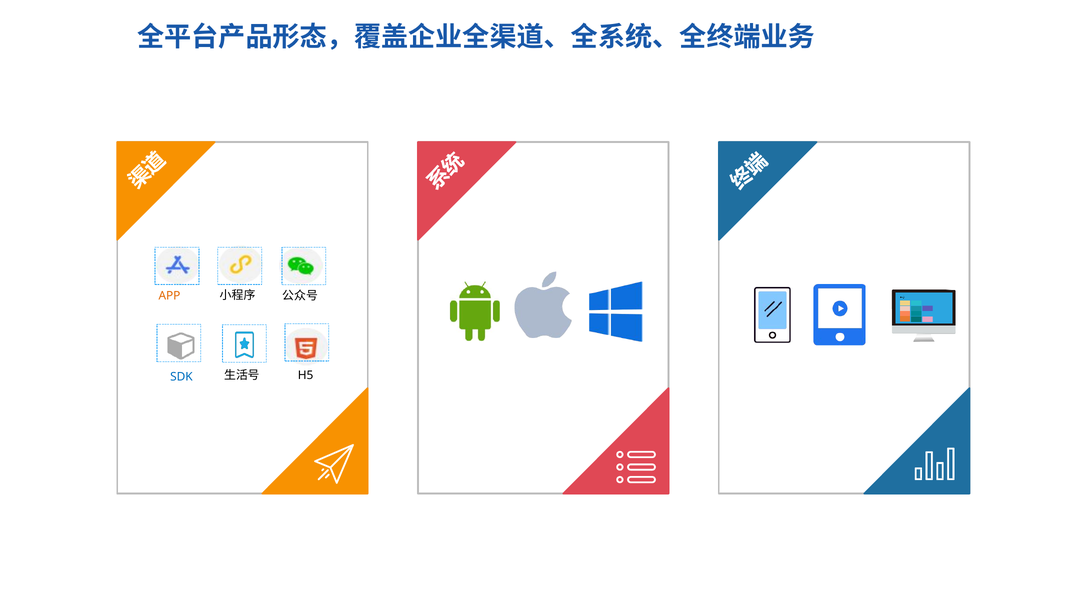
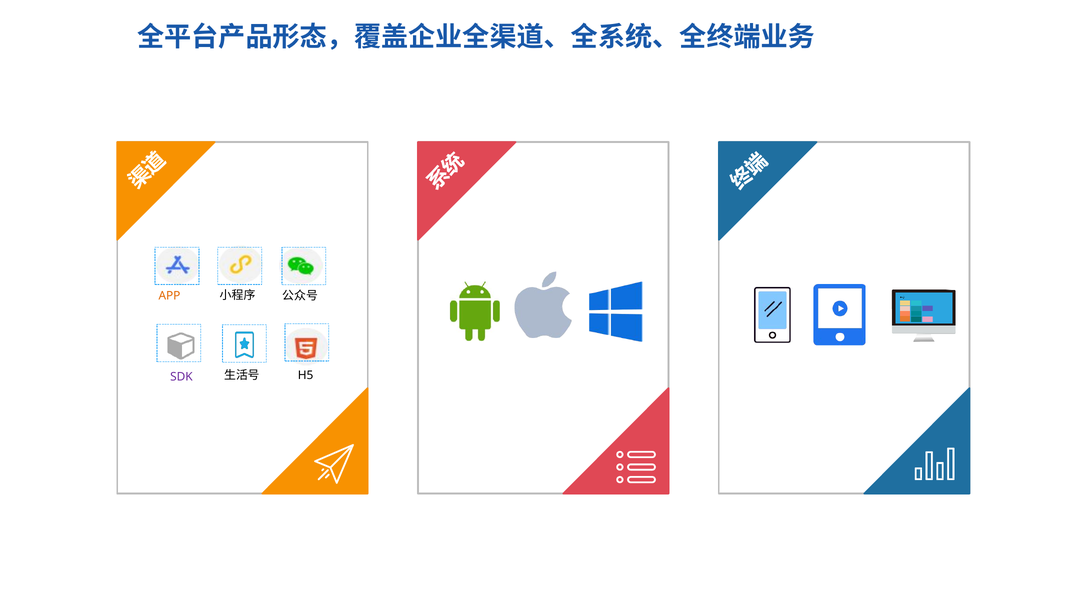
SDK colour: blue -> purple
